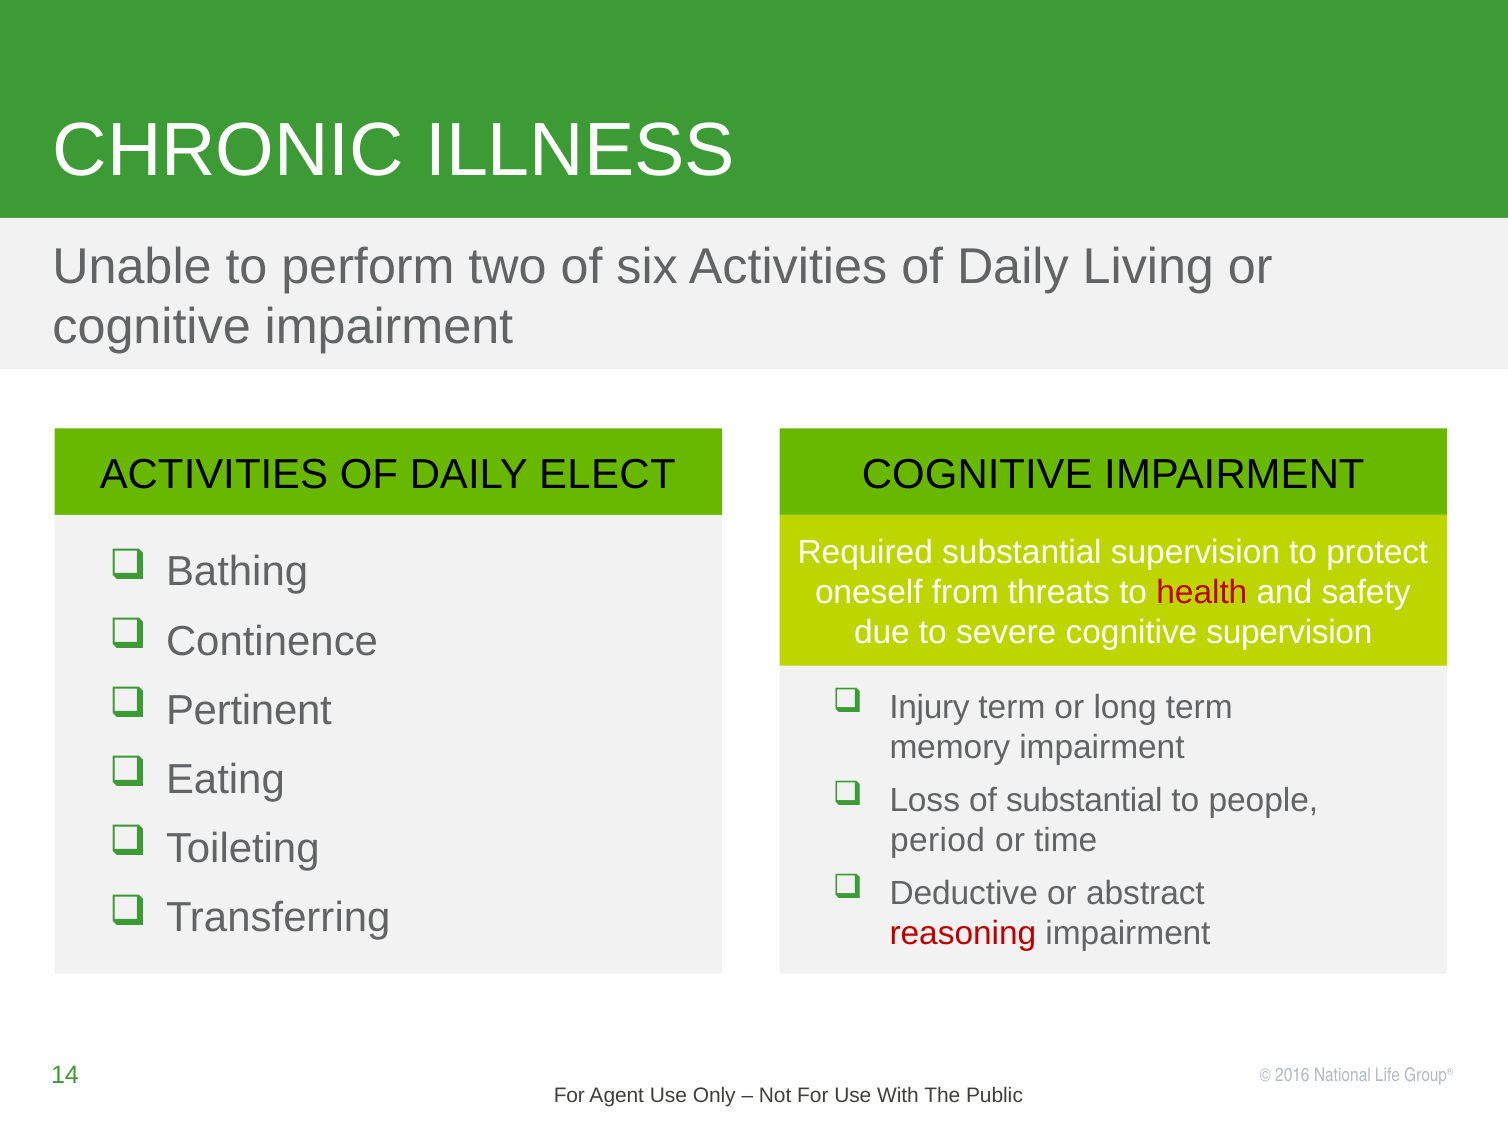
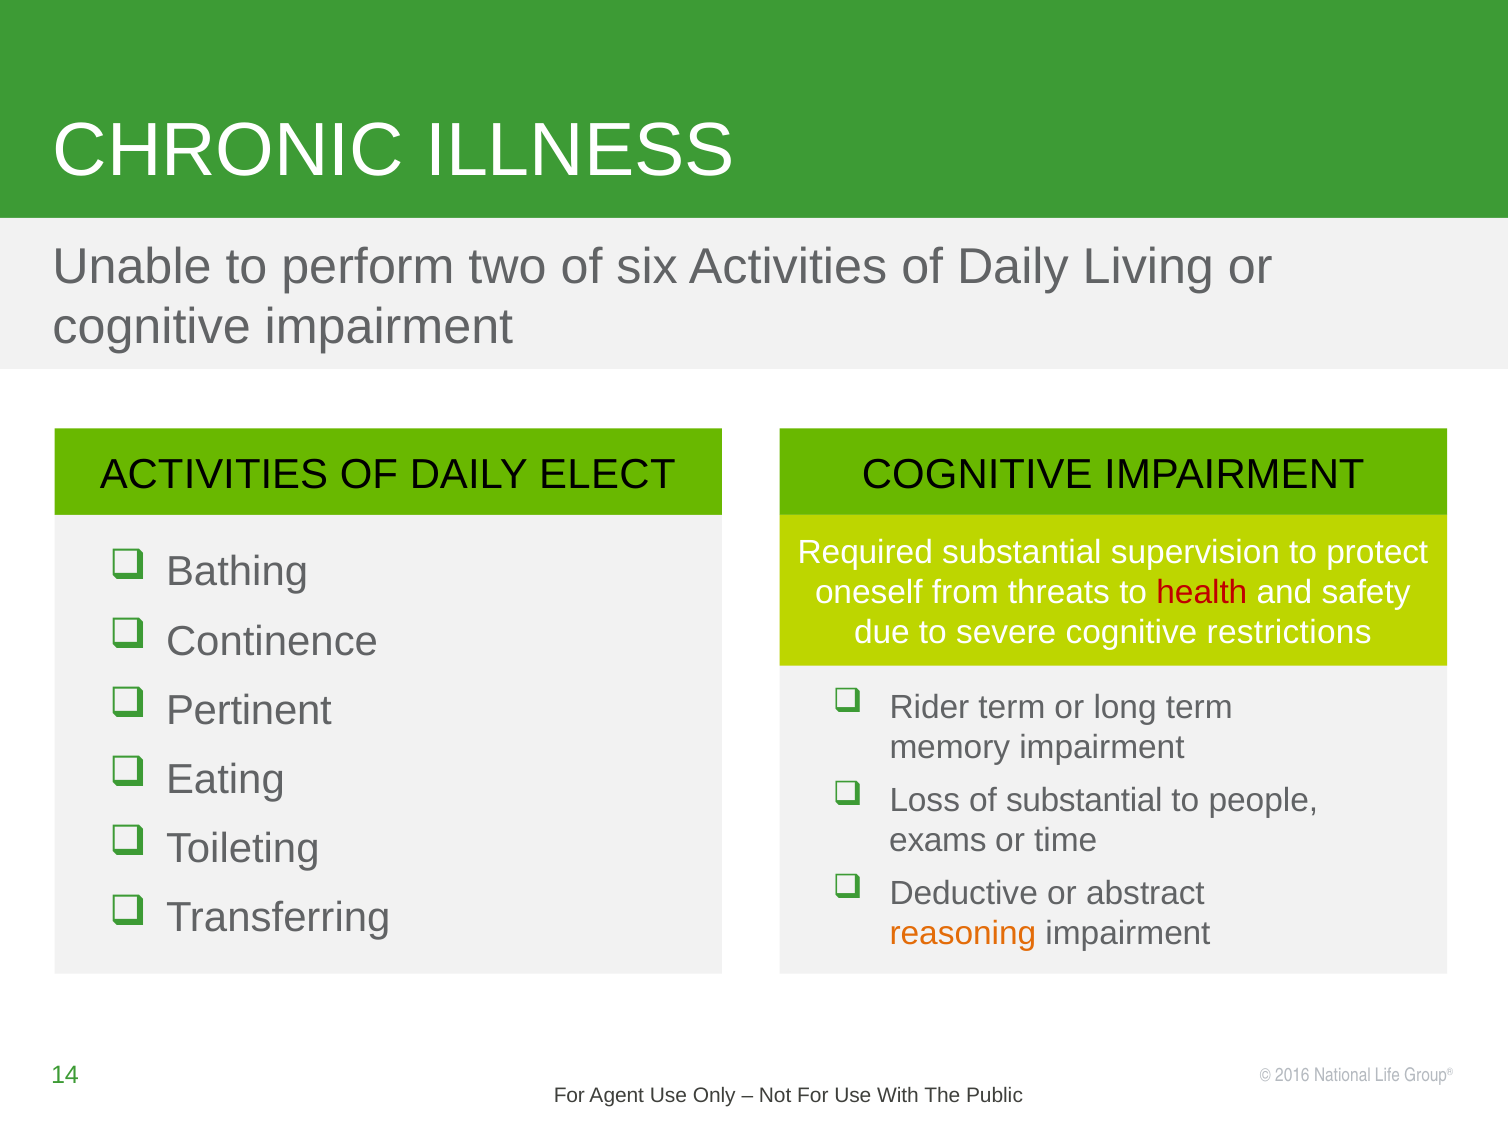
cognitive supervision: supervision -> restrictions
Injury: Injury -> Rider
period: period -> exams
reasoning colour: red -> orange
